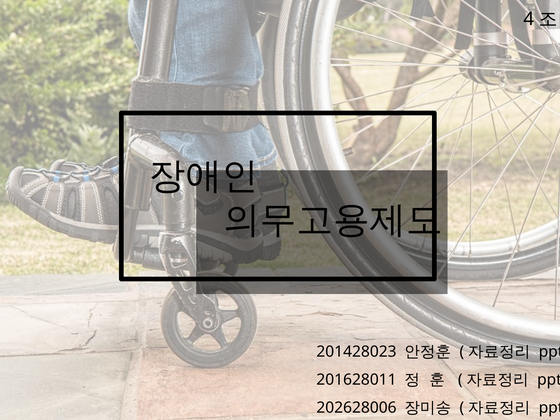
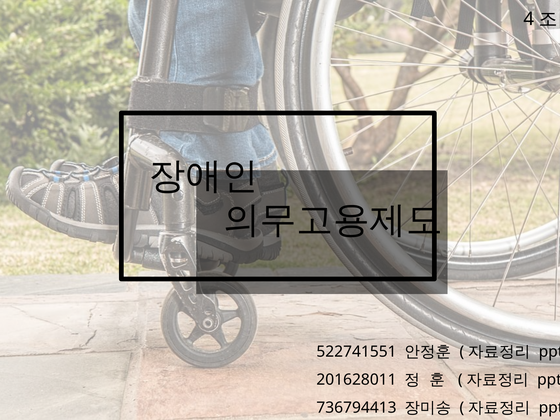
201428023: 201428023 -> 522741551
202628006: 202628006 -> 736794413
